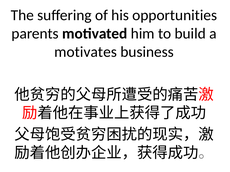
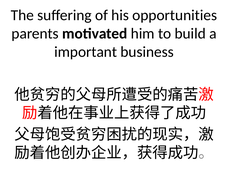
motivates: motivates -> important
